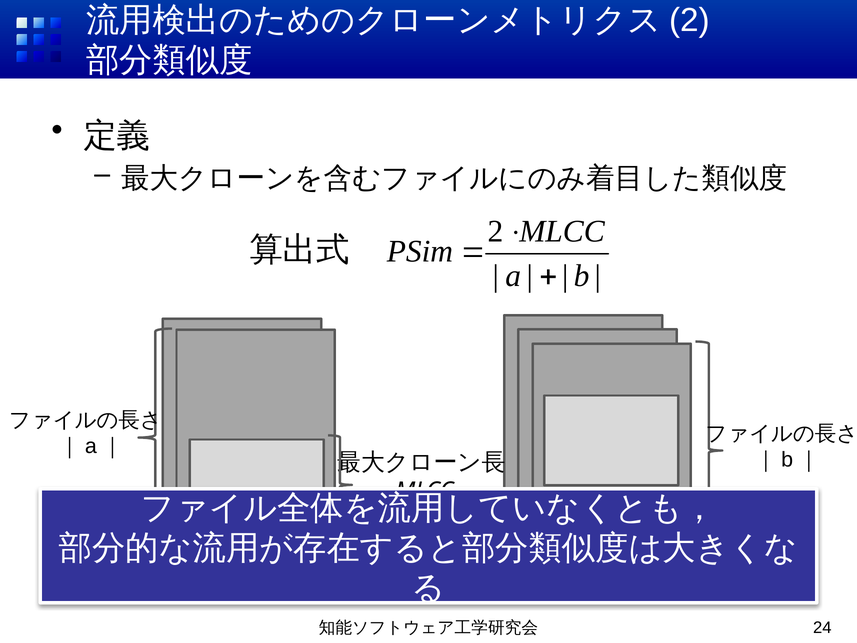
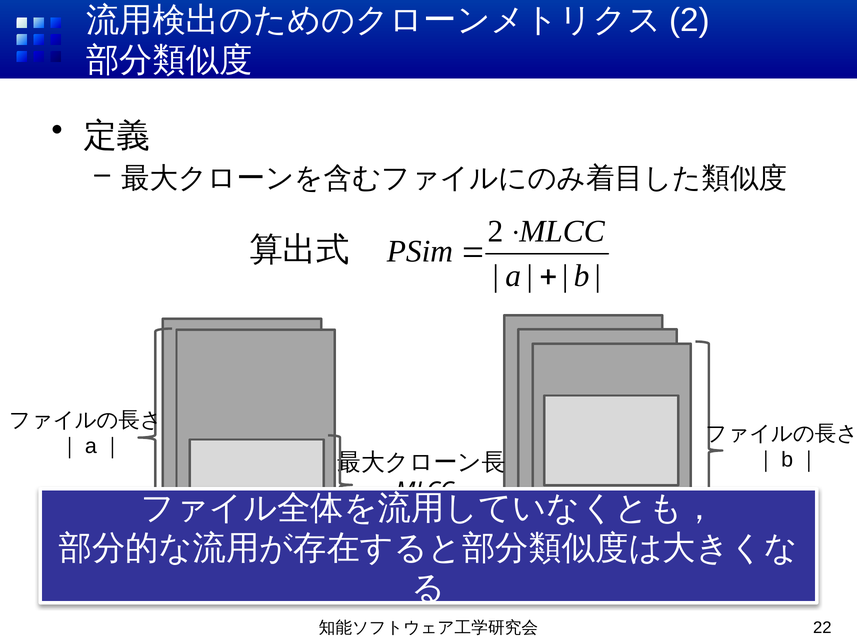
24: 24 -> 22
